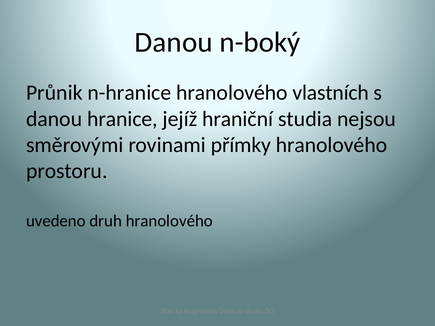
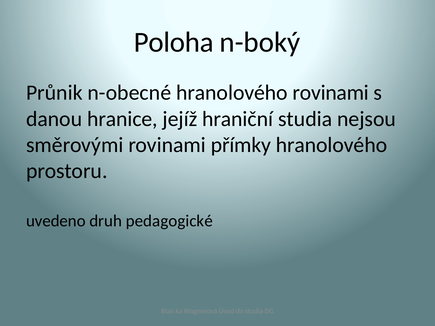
Danou at (174, 42): Danou -> Poloha
n-hranice: n-hranice -> n-obecné
hranolového vlastních: vlastních -> rovinami
druh hranolového: hranolového -> pedagogické
